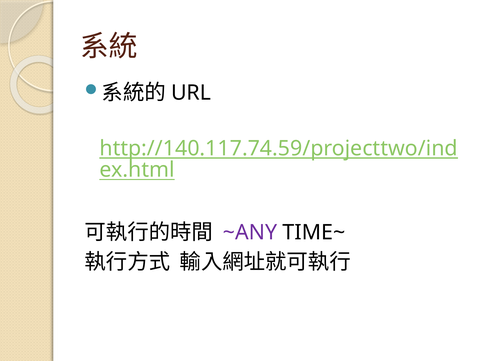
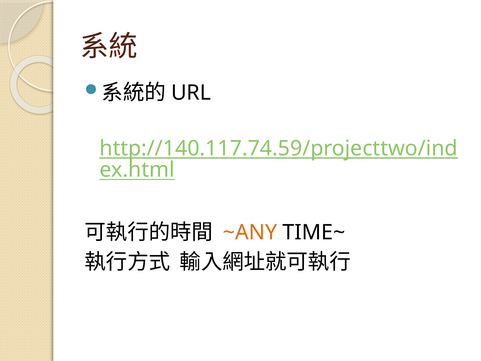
~ANY colour: purple -> orange
